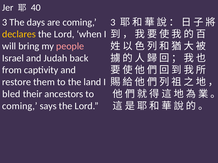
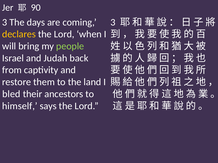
40: 40 -> 90
people colour: pink -> light green
coming at (20, 106): coming -> himself
